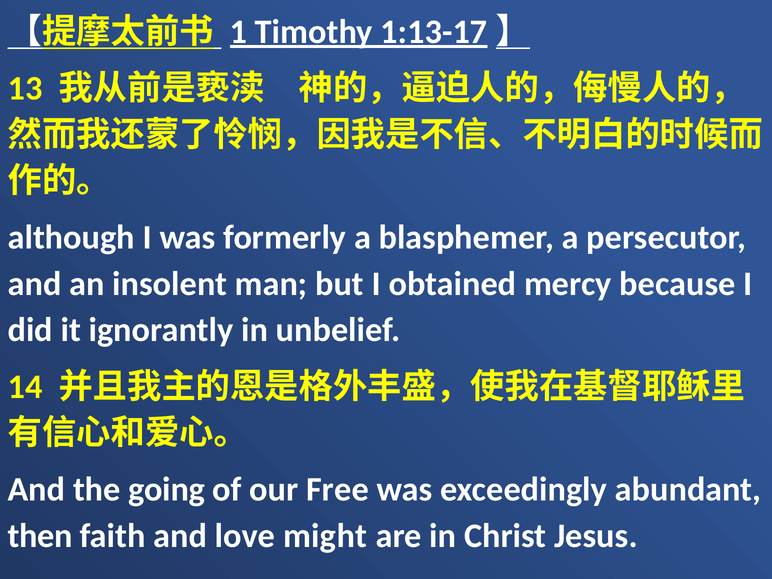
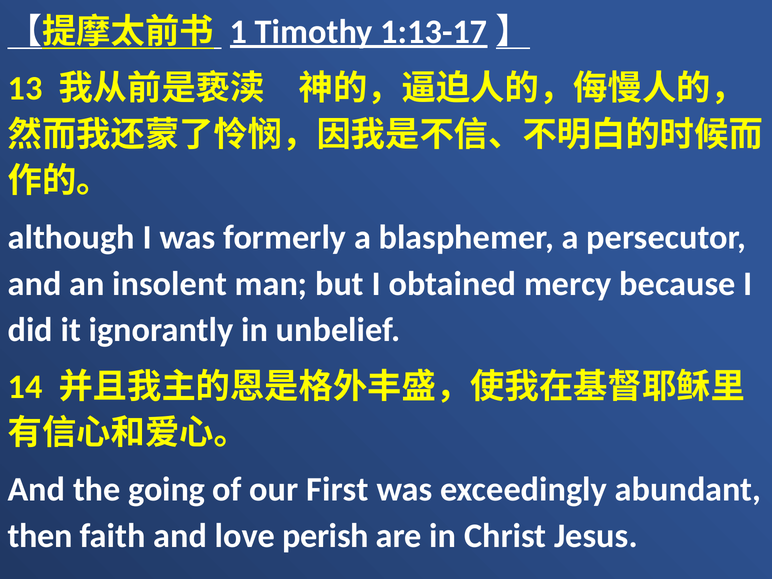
Free: Free -> First
might: might -> perish
